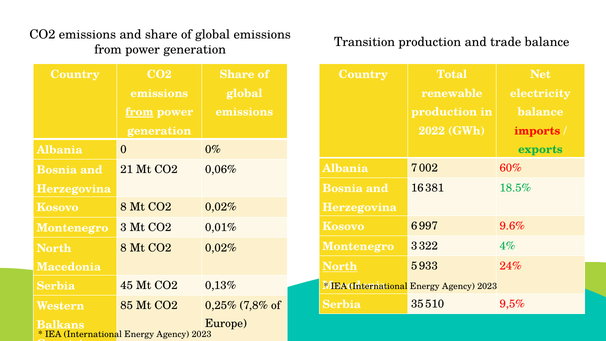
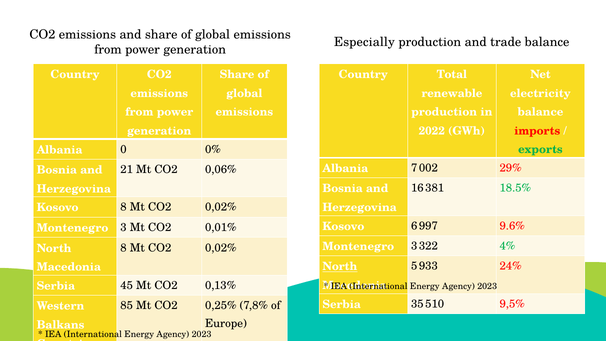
Transition: Transition -> Especially
from at (139, 112) underline: present -> none
60%: 60% -> 29%
